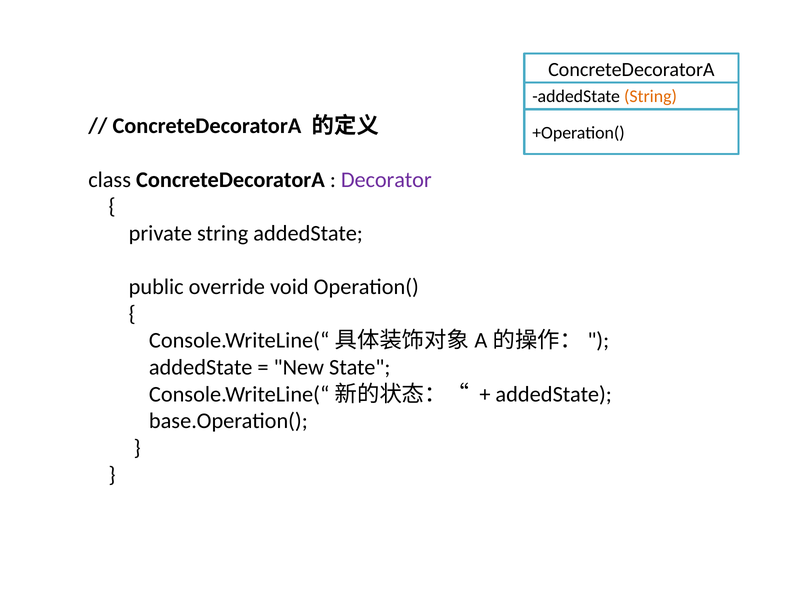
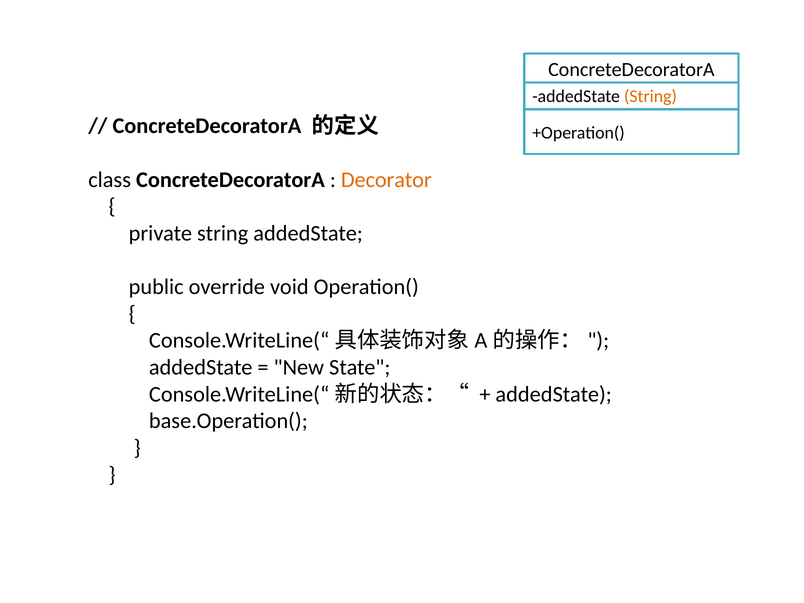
Decorator colour: purple -> orange
